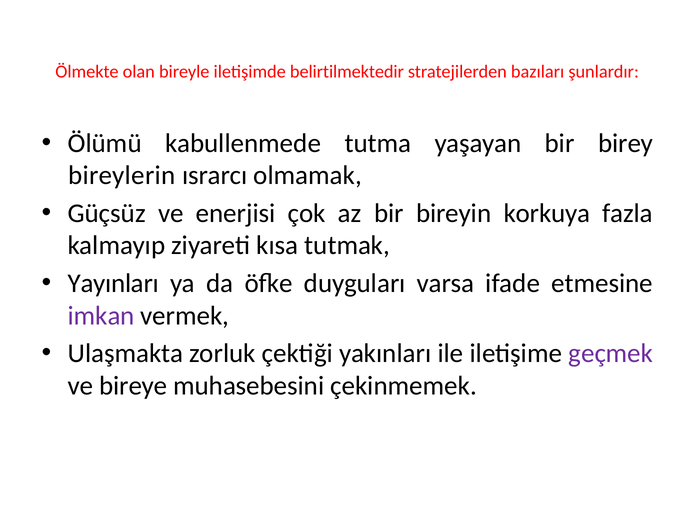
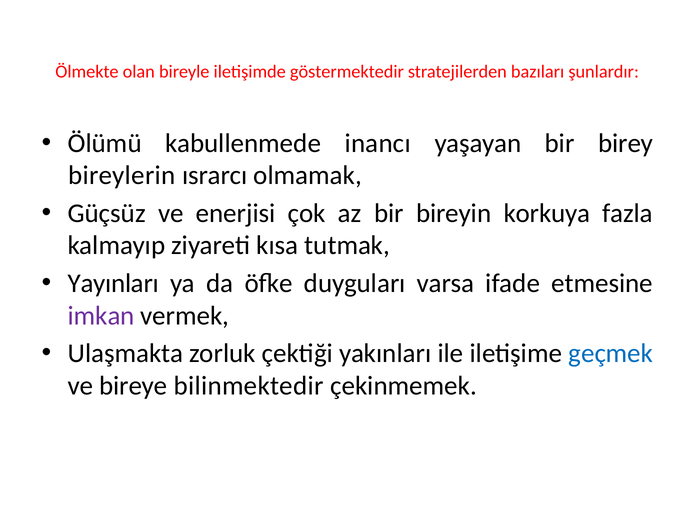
belirtilmektedir: belirtilmektedir -> göstermektedir
tutma: tutma -> inancı
geçmek colour: purple -> blue
muhasebesini: muhasebesini -> bilinmektedir
